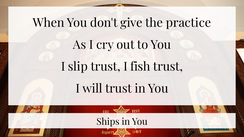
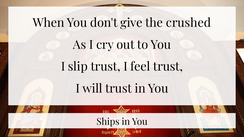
practice: practice -> crushed
fish: fish -> feel
